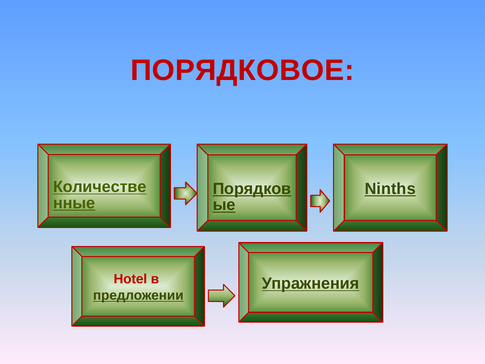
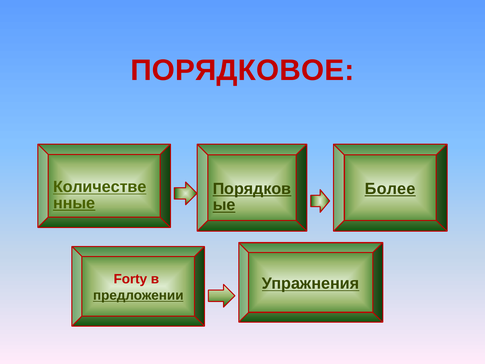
Ninths: Ninths -> Более
Hotel: Hotel -> Forty
